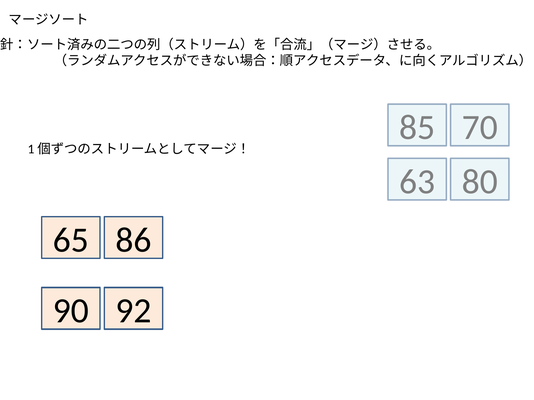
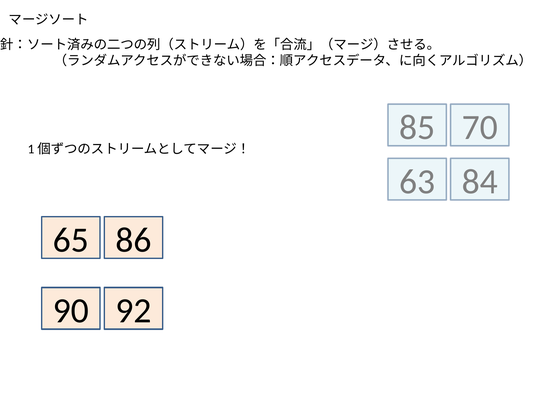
80: 80 -> 84
